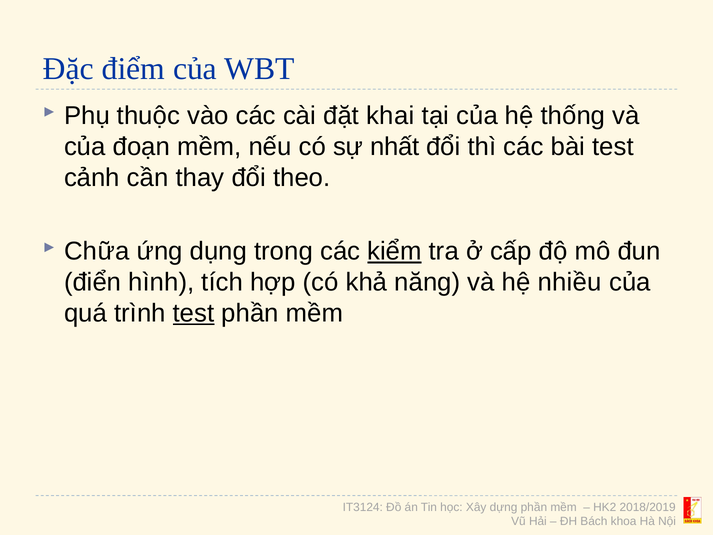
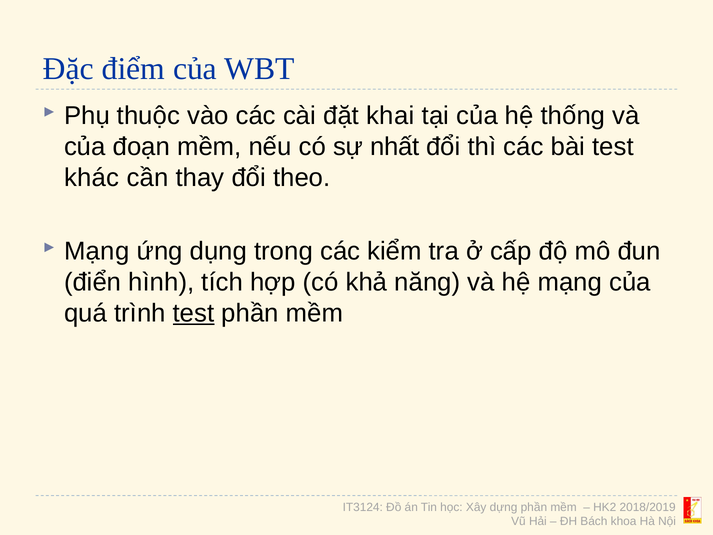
cảnh: cảnh -> khác
Chữa at (97, 251): Chữa -> Mạng
kiểm underline: present -> none
hệ nhiều: nhiều -> mạng
